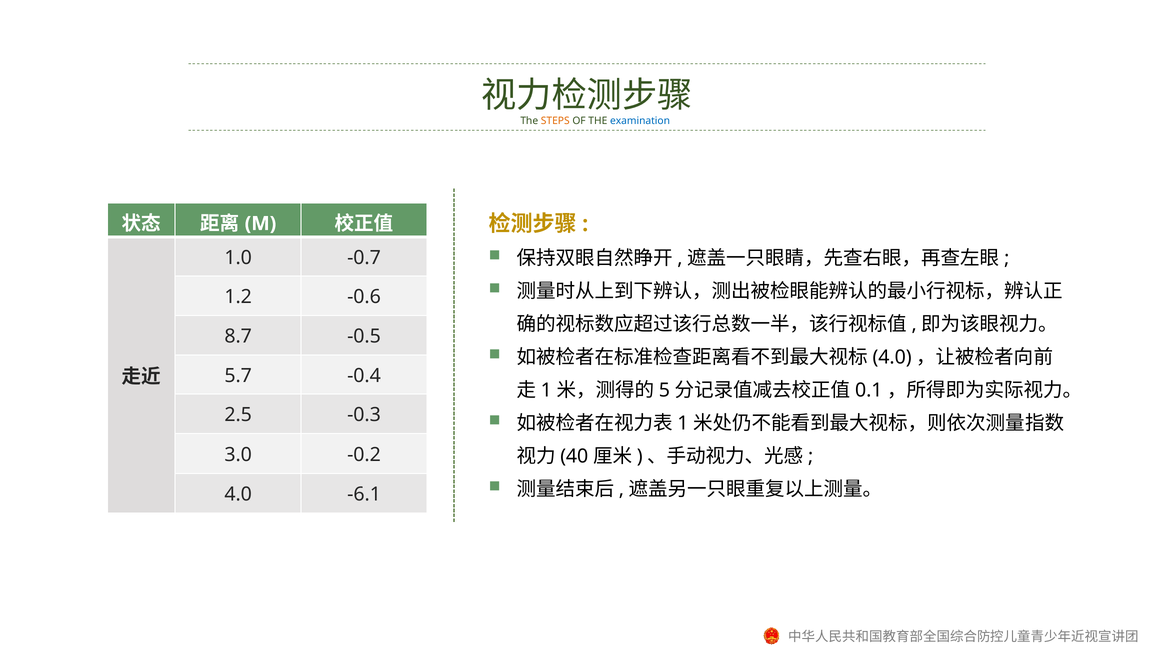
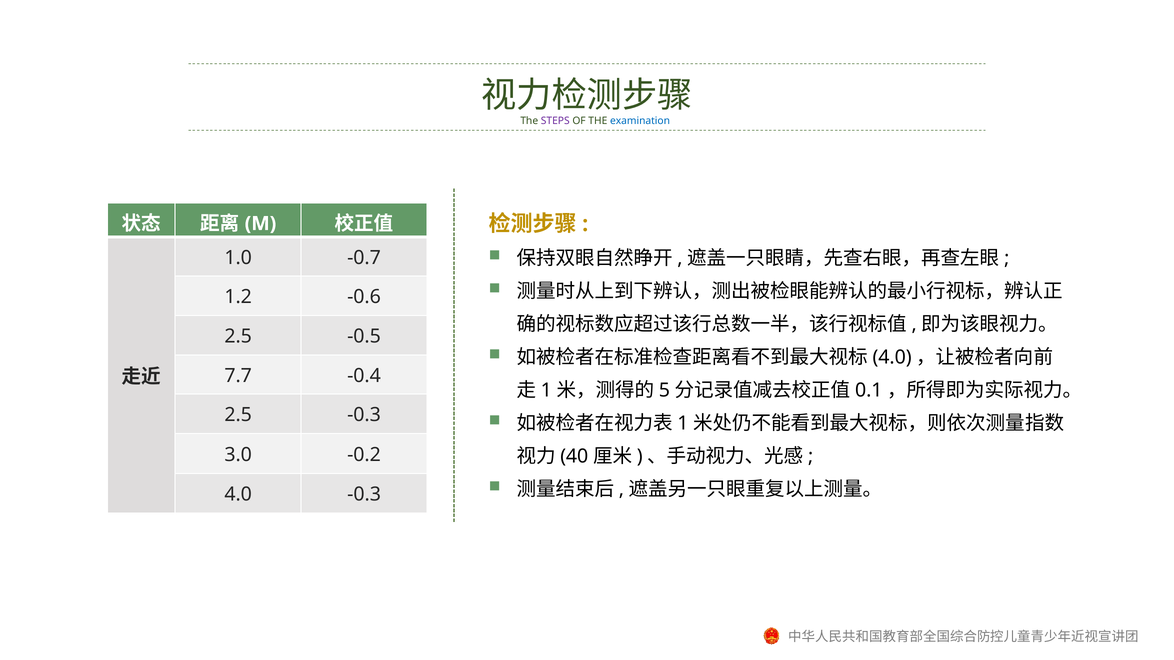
STEPS colour: orange -> purple
8.7 at (238, 336): 8.7 -> 2.5
5.7: 5.7 -> 7.7
4.0 -6.1: -6.1 -> -0.3
